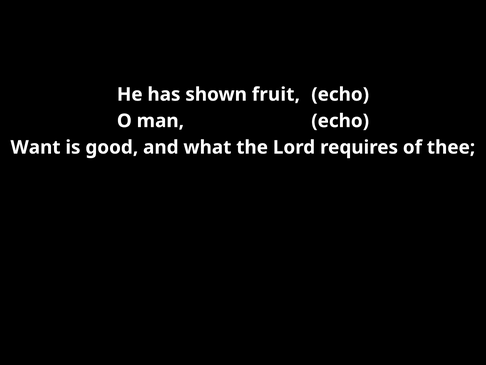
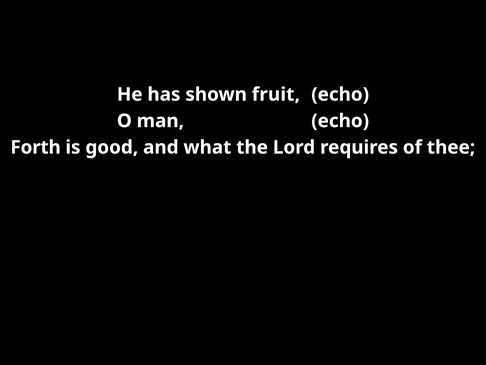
Want: Want -> Forth
